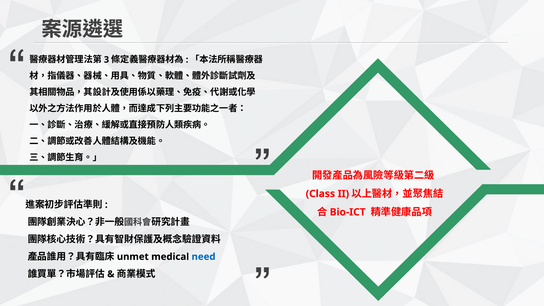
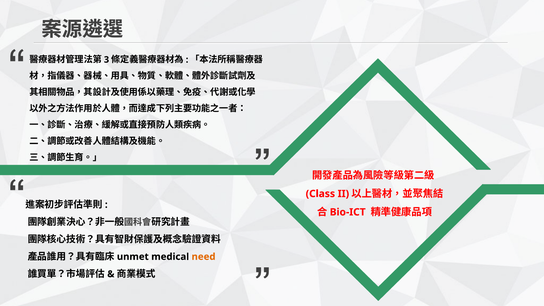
need colour: blue -> orange
